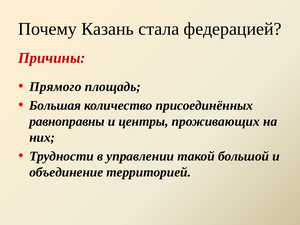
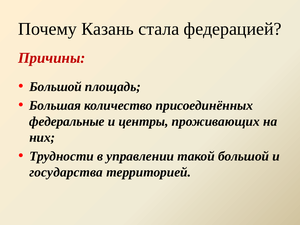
Прямого at (55, 87): Прямого -> Большой
равноправны: равноправны -> федеральные
объединение: объединение -> государства
